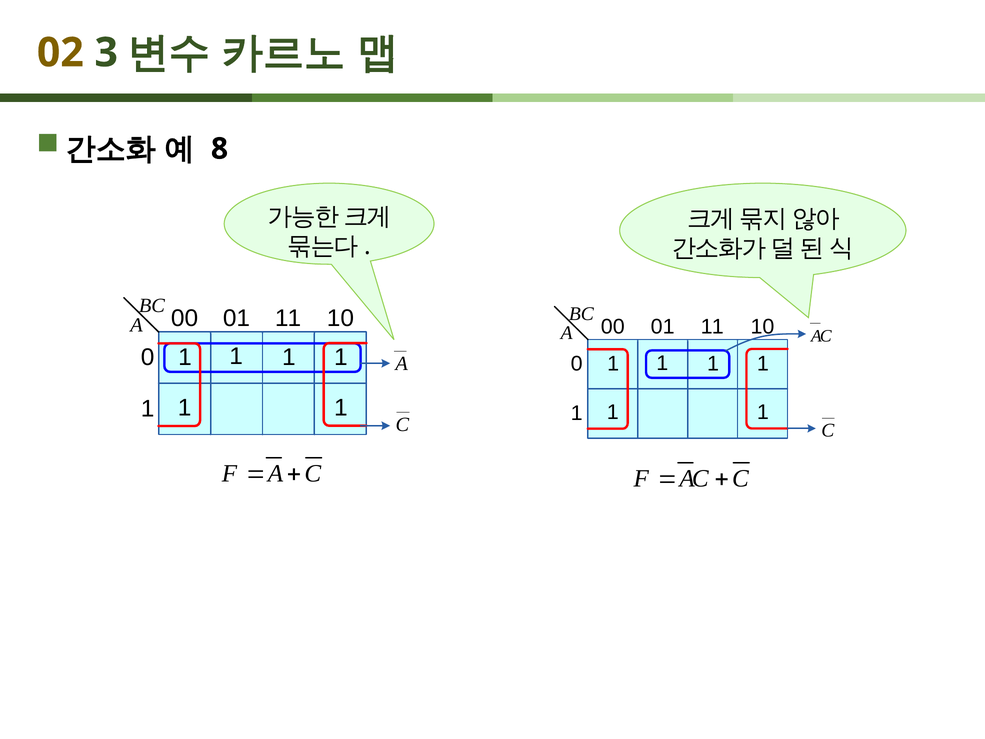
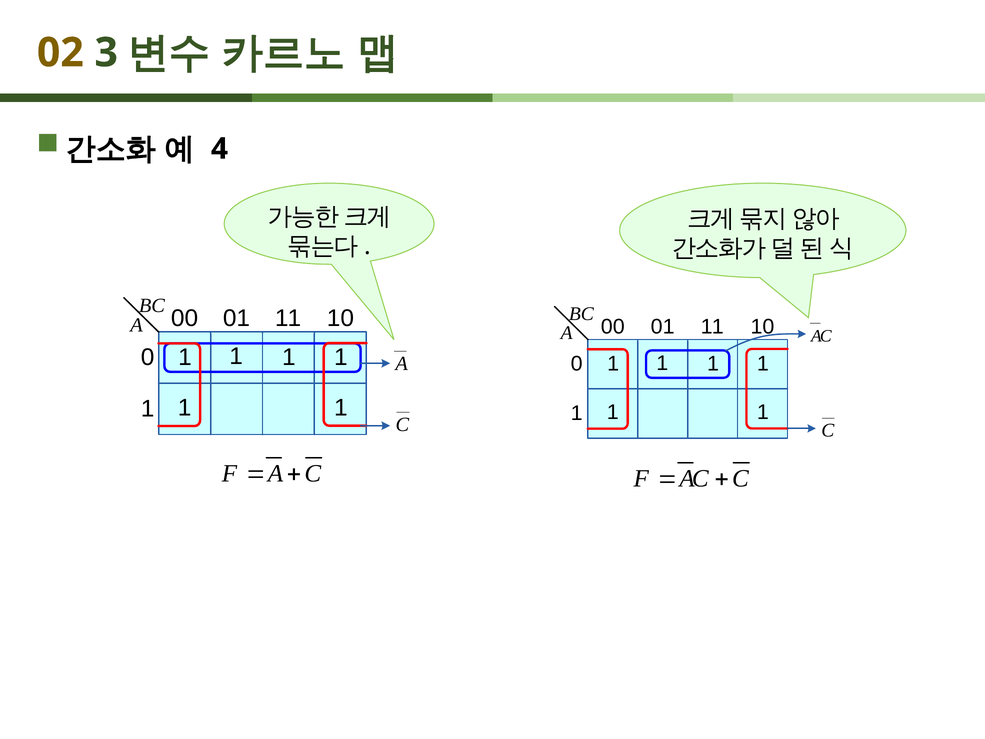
8: 8 -> 4
